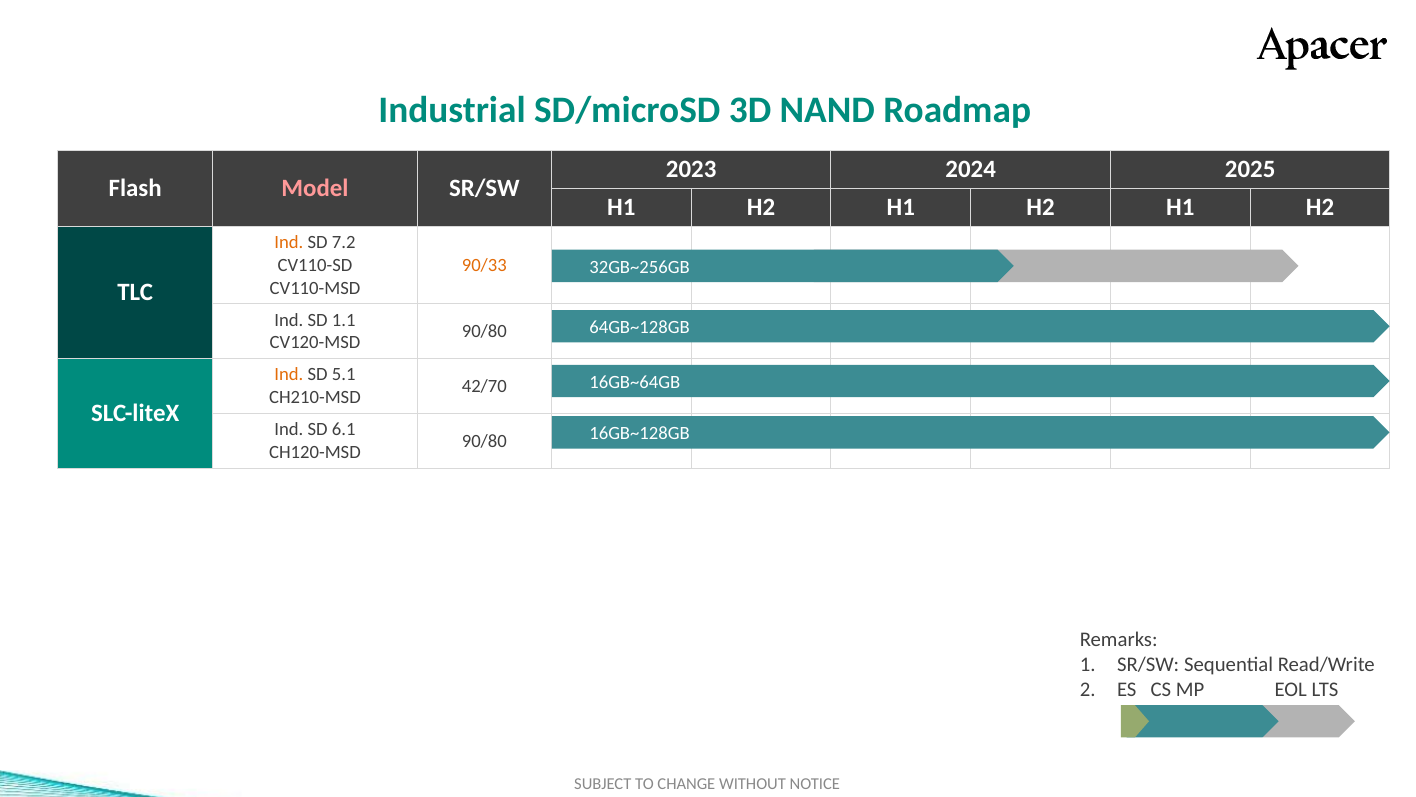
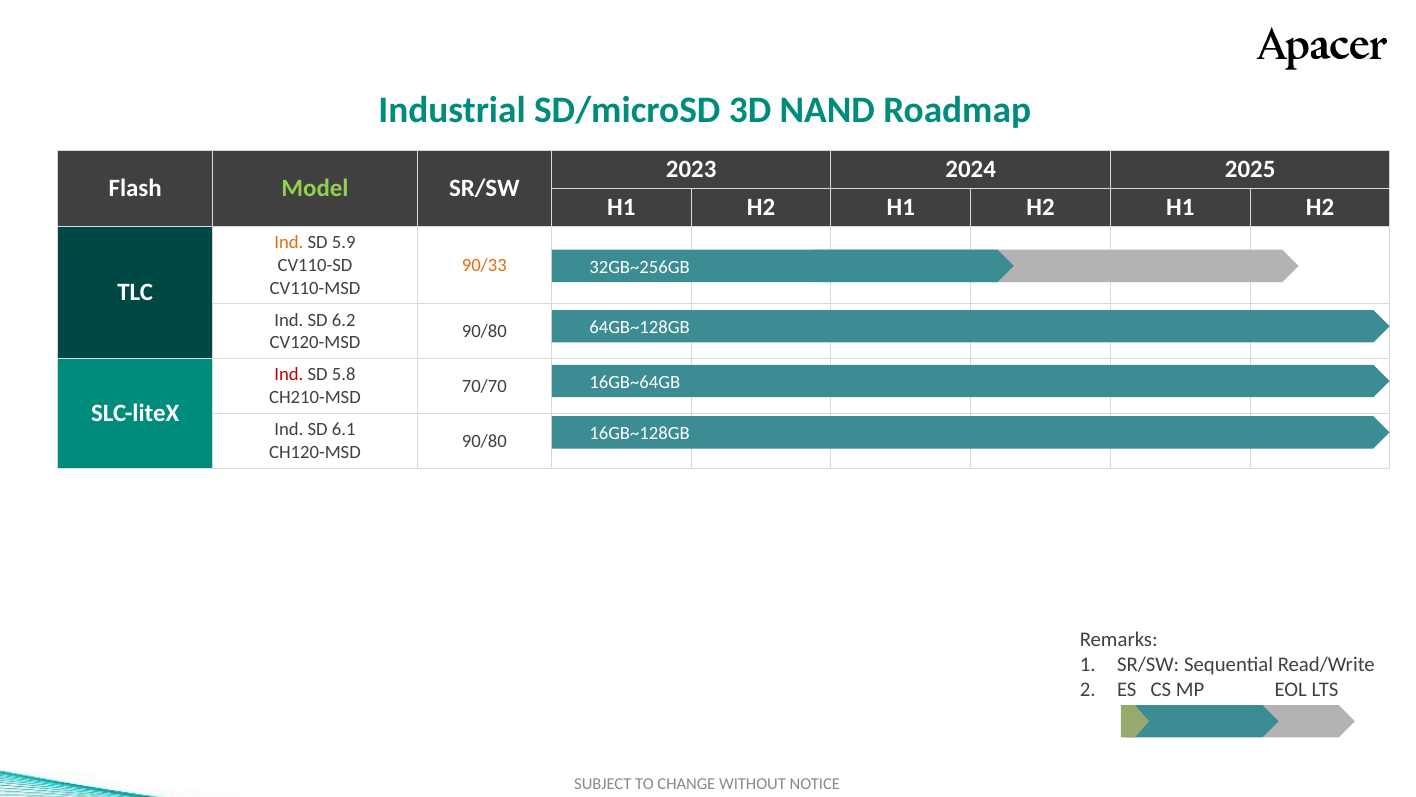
Model colour: pink -> light green
7.2: 7.2 -> 5.9
1.1: 1.1 -> 6.2
Ind at (289, 375) colour: orange -> red
5.1: 5.1 -> 5.8
42/70: 42/70 -> 70/70
